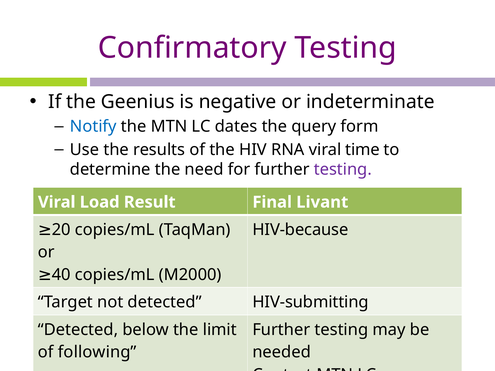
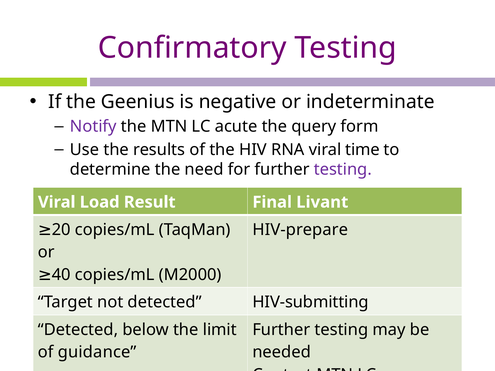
Notify colour: blue -> purple
dates: dates -> acute
HIV-because: HIV-because -> HIV-prepare
following: following -> guidance
